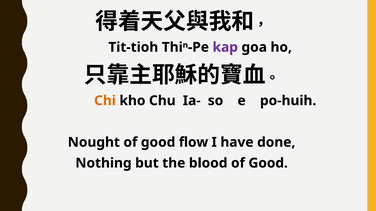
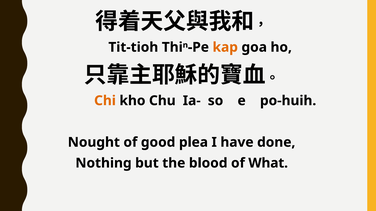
kap colour: purple -> orange
flow: flow -> plea
blood of Good: Good -> What
